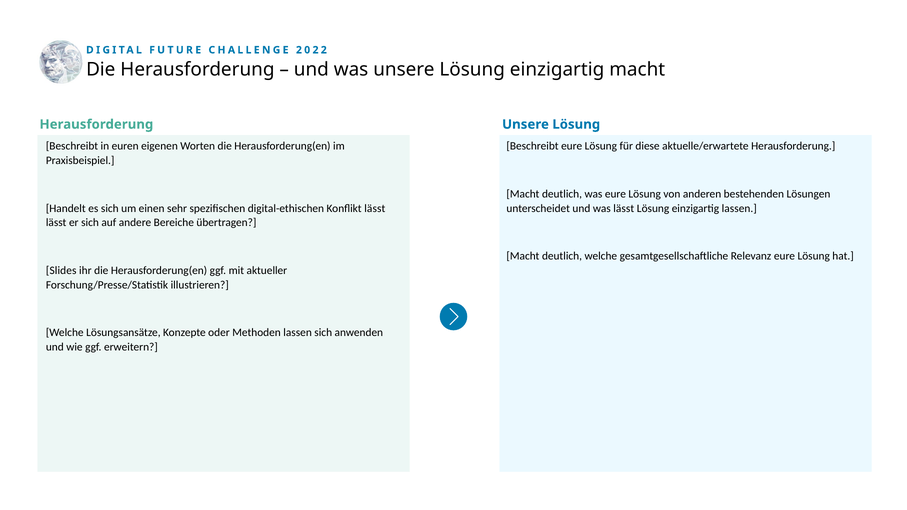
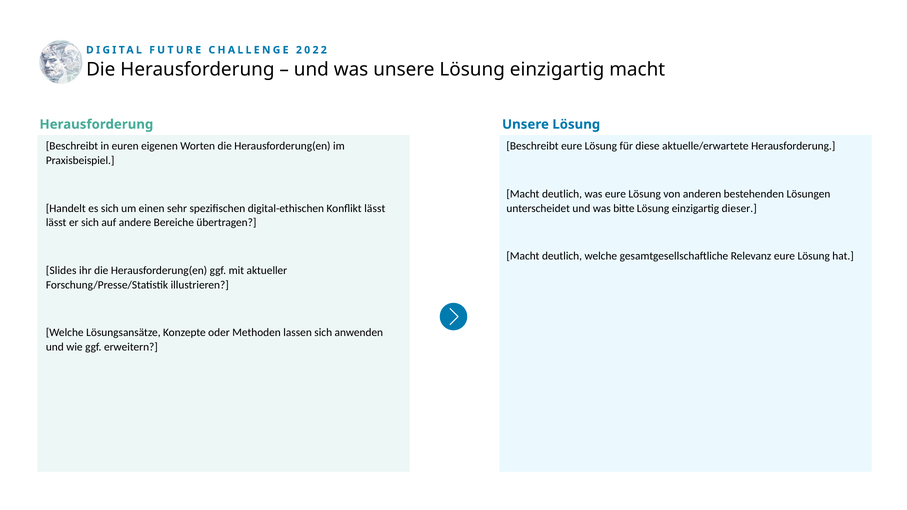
was lässt: lässt -> bitte
einzigartig lassen: lassen -> dieser
